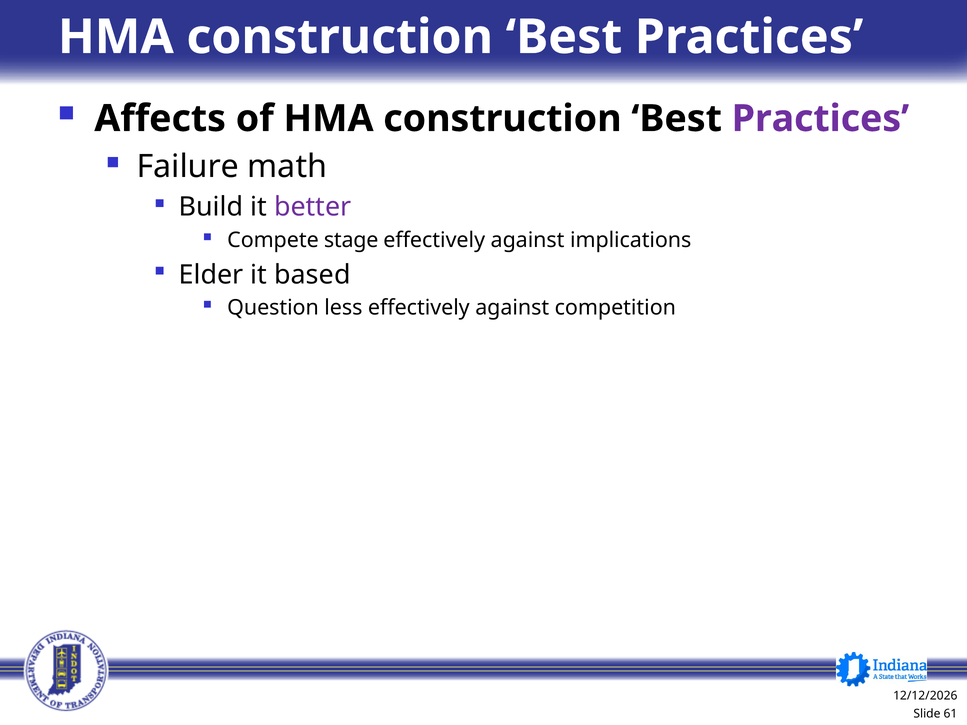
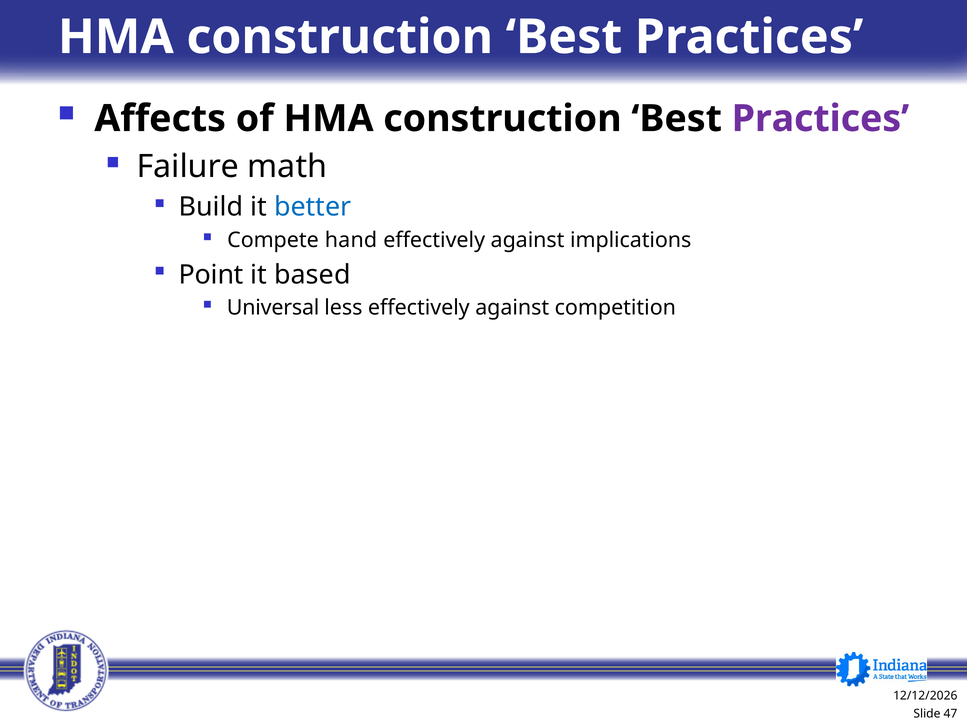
better colour: purple -> blue
stage: stage -> hand
Elder: Elder -> Point
Question: Question -> Universal
61: 61 -> 47
